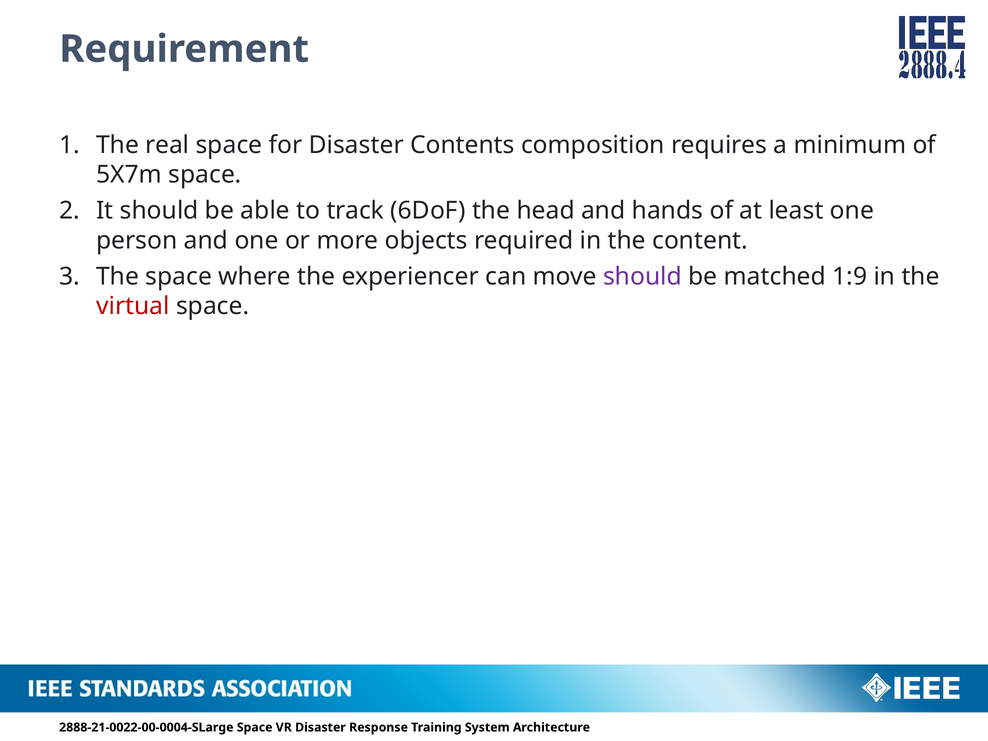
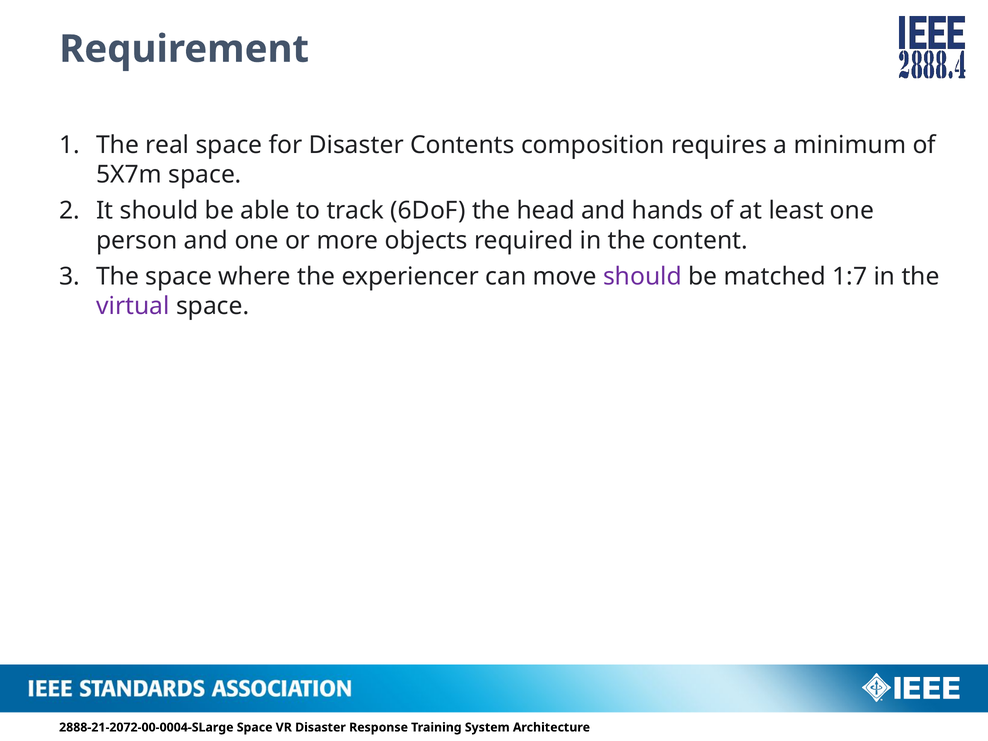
1:9: 1:9 -> 1:7
virtual colour: red -> purple
2888-21-0022-00-0004-SLarge: 2888-21-0022-00-0004-SLarge -> 2888-21-2072-00-0004-SLarge
